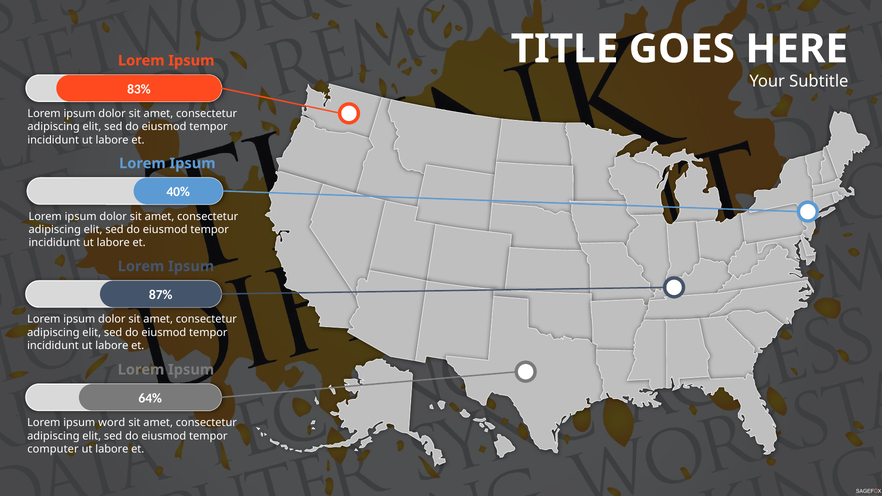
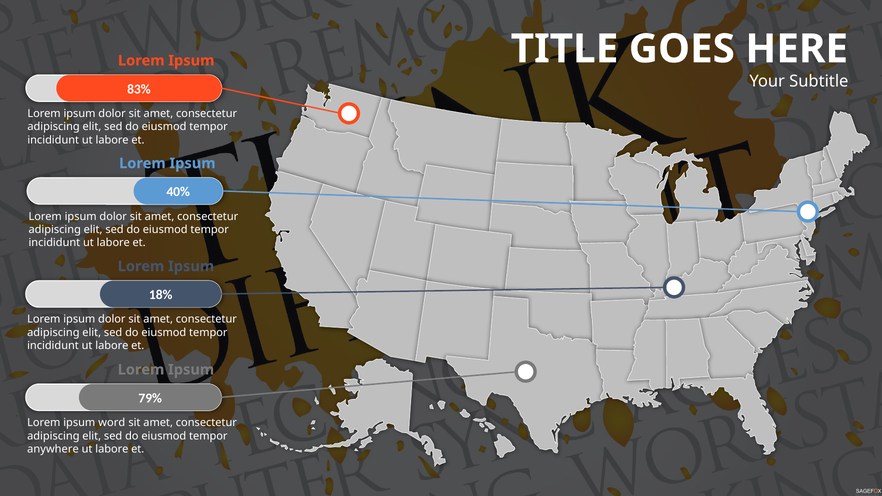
87%: 87% -> 18%
64%: 64% -> 79%
computer: computer -> anywhere
